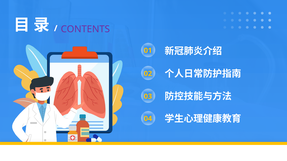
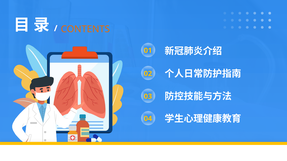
CONTENTS colour: purple -> orange
